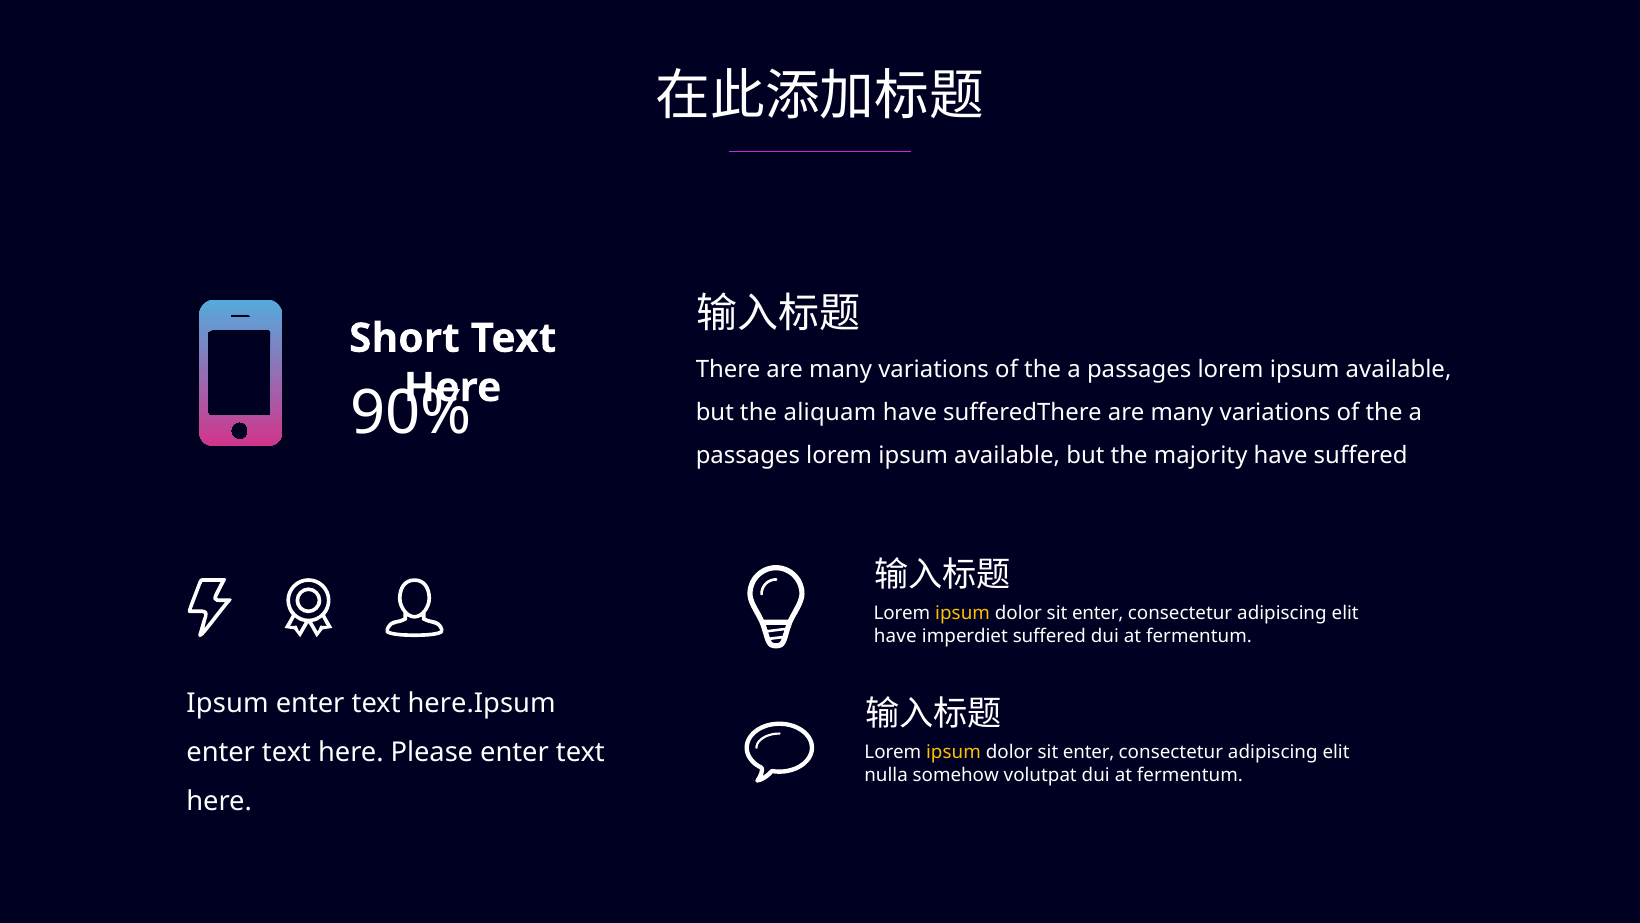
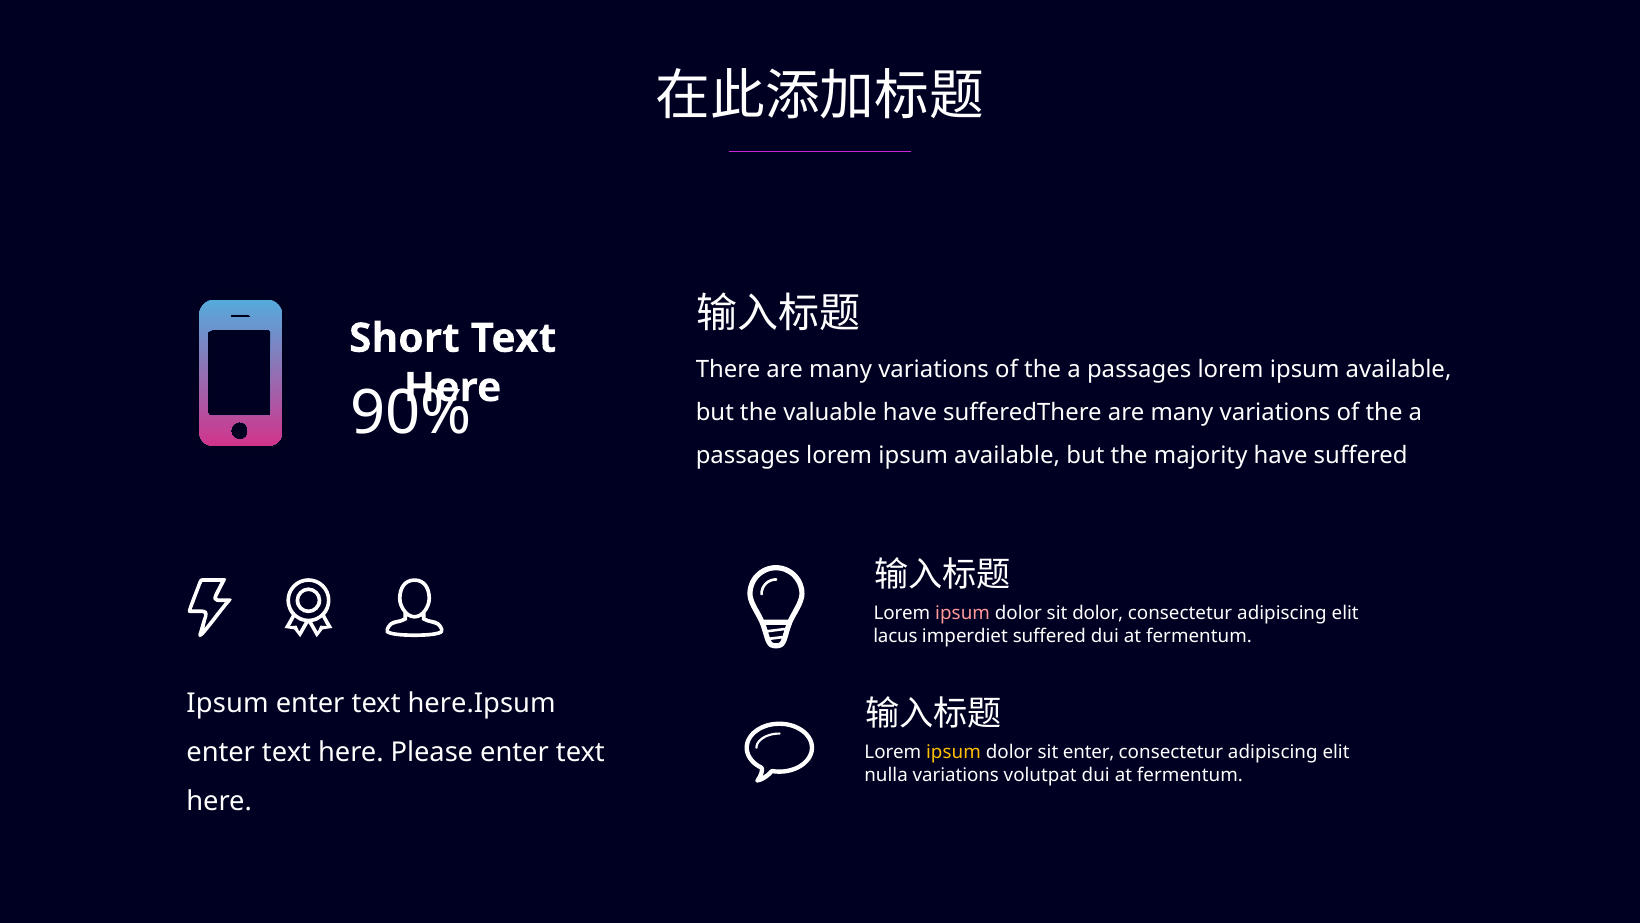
aliquam: aliquam -> valuable
ipsum at (963, 613) colour: yellow -> pink
enter at (1098, 613): enter -> dolor
have at (895, 636): have -> lacus
nulla somehow: somehow -> variations
